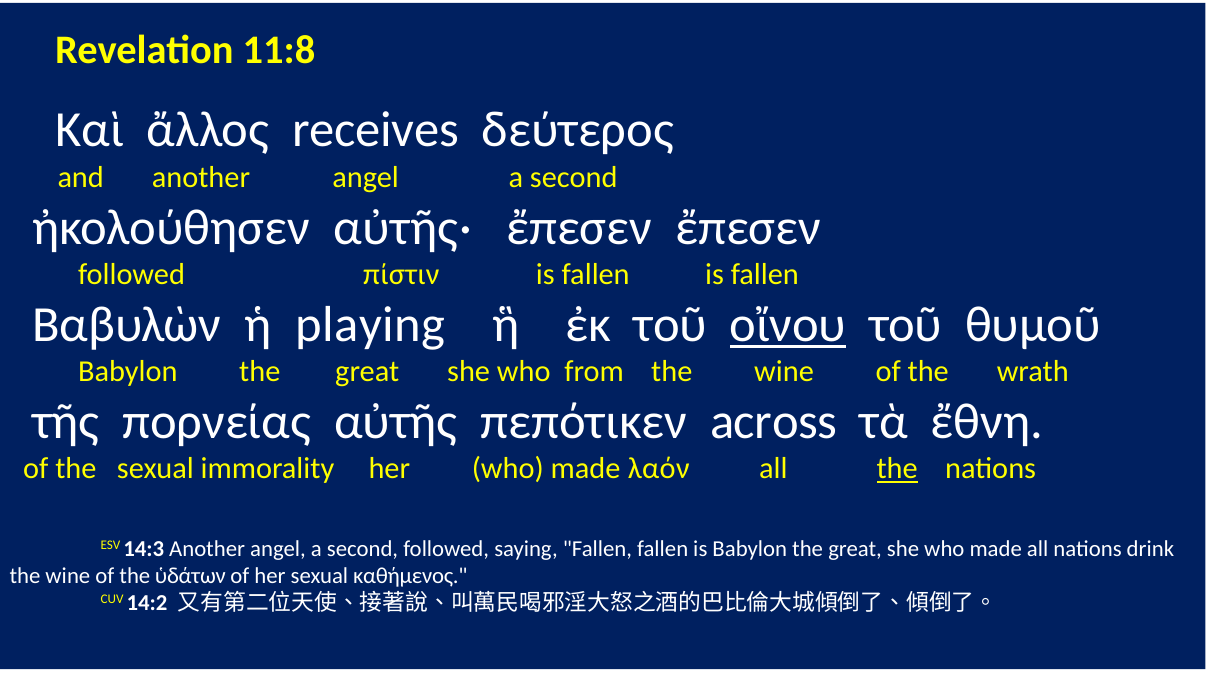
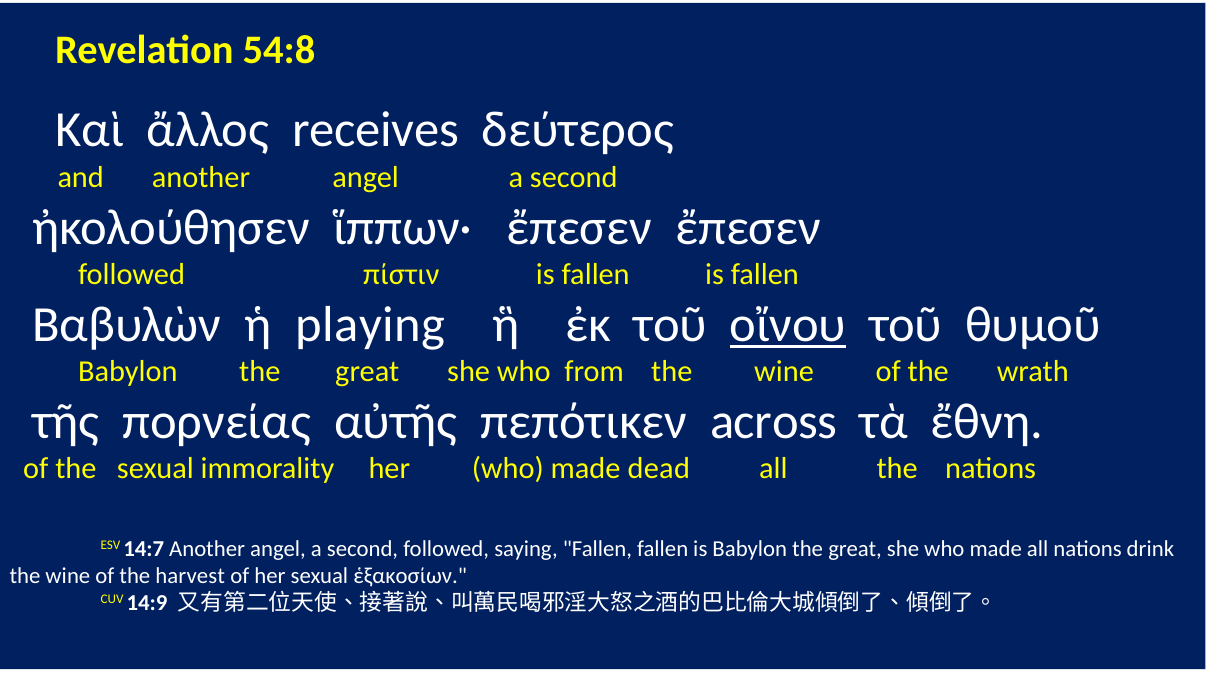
11:8: 11:8 -> 54:8
αὐτῆς·: αὐτῆς· -> ἵππων·
λαόν: λαόν -> dead
the at (897, 469) underline: present -> none
14:3: 14:3 -> 14:7
ὑδάτων: ὑδάτων -> harvest
καθήμενος: καθήμενος -> ἑξακοσίων
14:2: 14:2 -> 14:9
